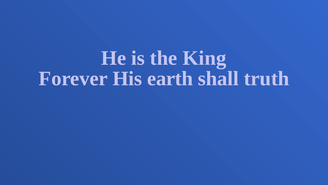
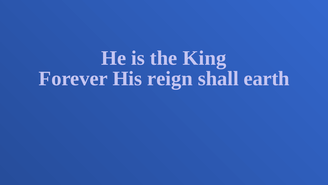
earth: earth -> reign
truth: truth -> earth
